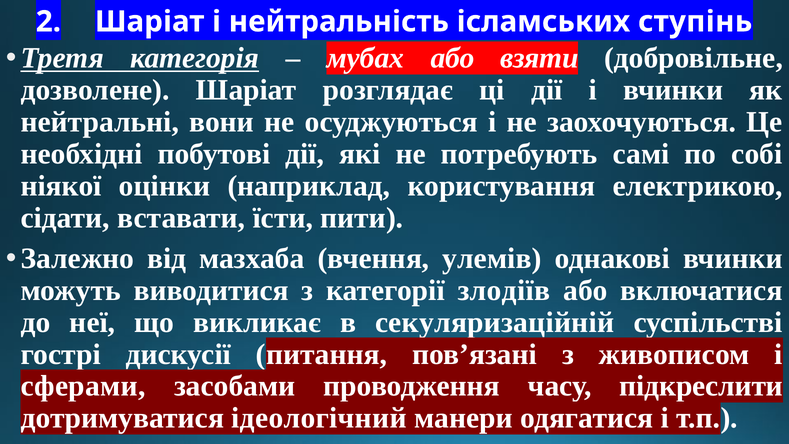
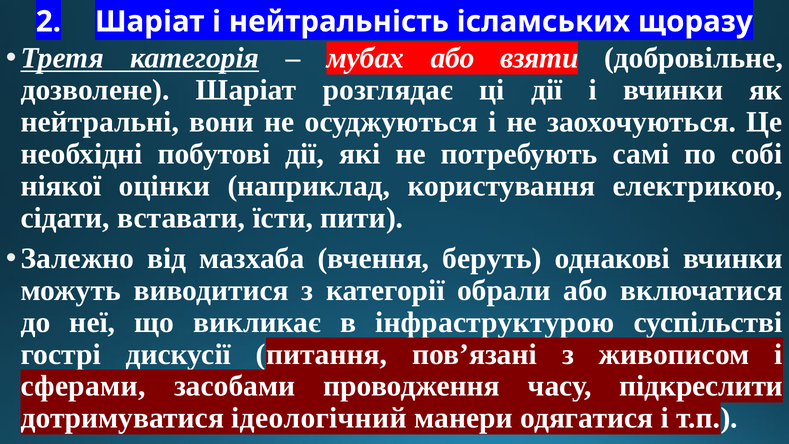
ступінь: ступінь -> щоразу
улемів: улемів -> беруть
злодіїв: злодіїв -> обрали
секуляризаційній: секуляризаційній -> інфраструктурою
